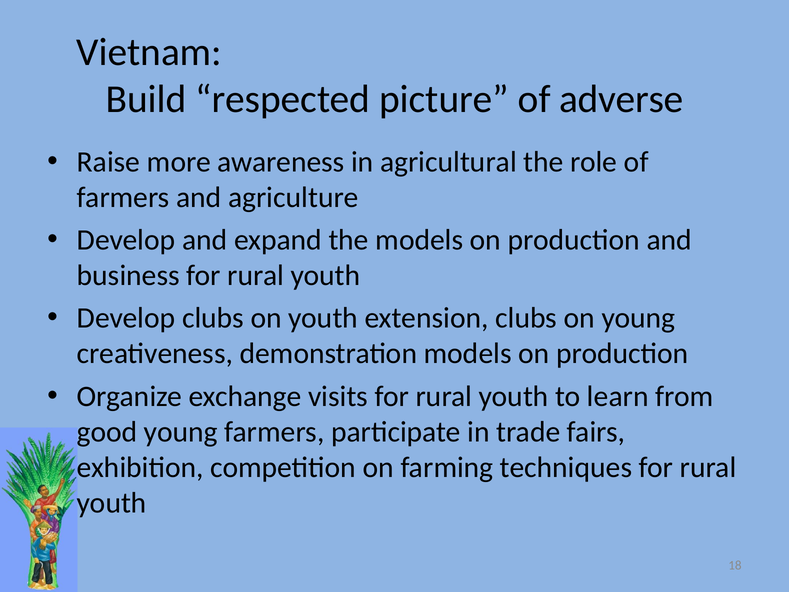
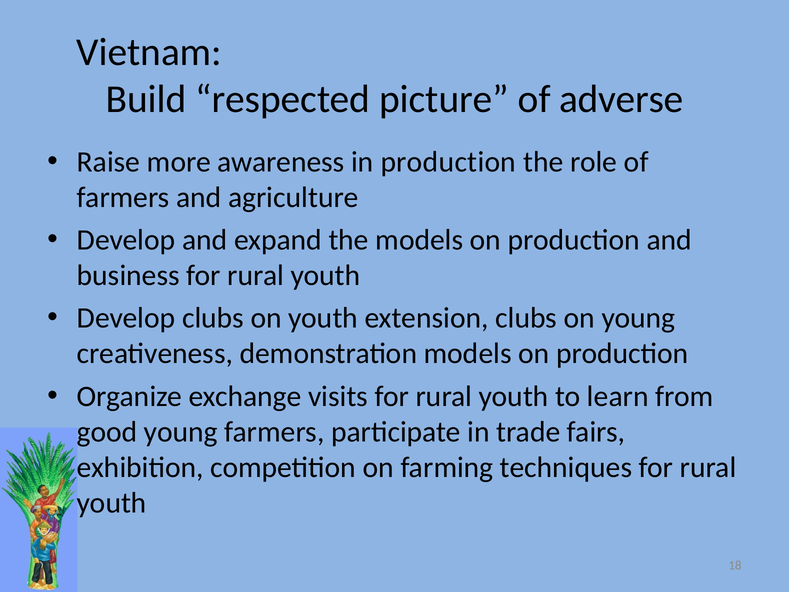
in agricultural: agricultural -> production
